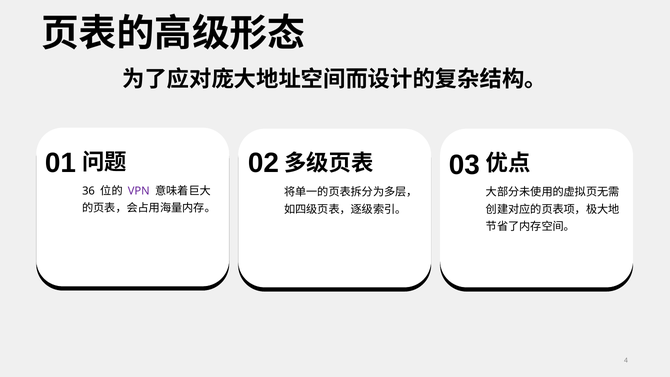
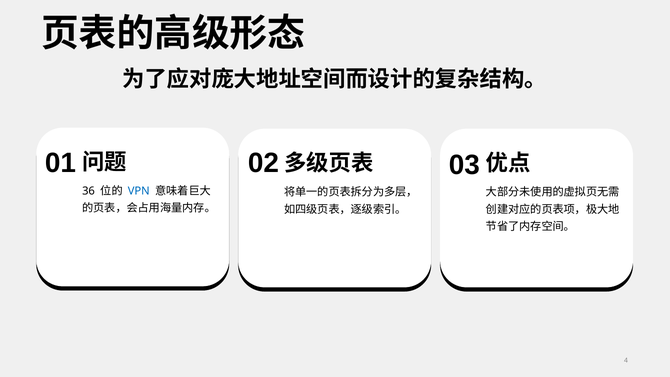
VPN colour: purple -> blue
